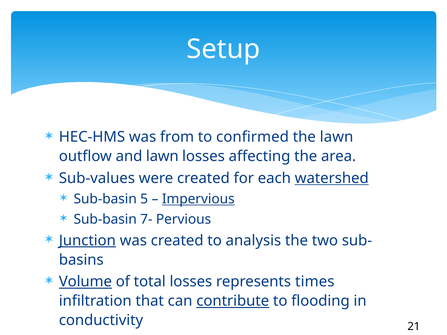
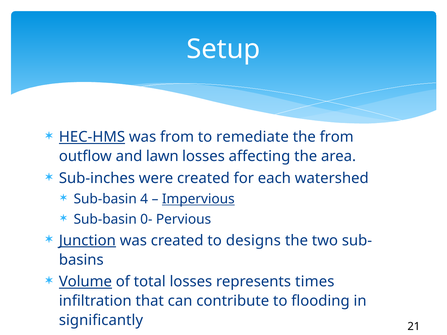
HEC-HMS underline: none -> present
confirmed: confirmed -> remediate
the lawn: lawn -> from
Sub-values: Sub-values -> Sub-inches
watershed underline: present -> none
5: 5 -> 4
7-: 7- -> 0-
analysis: analysis -> designs
contribute underline: present -> none
conductivity: conductivity -> significantly
